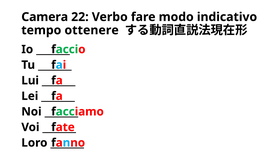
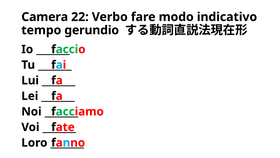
ottenere: ottenere -> gerundio
